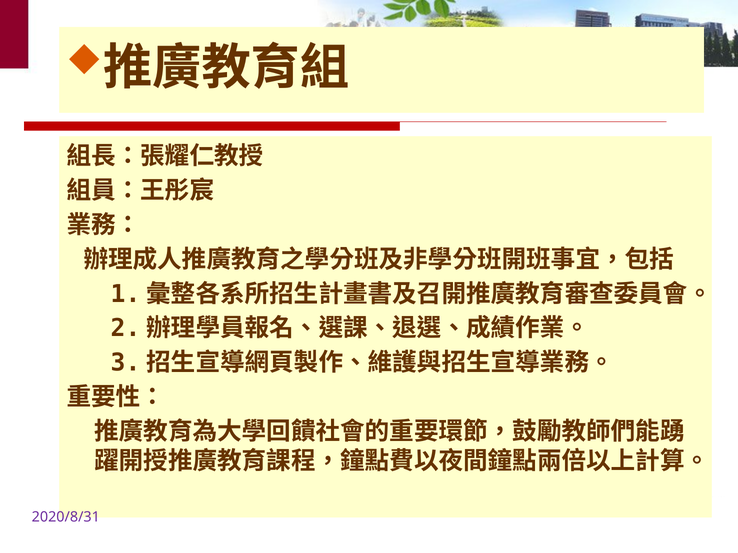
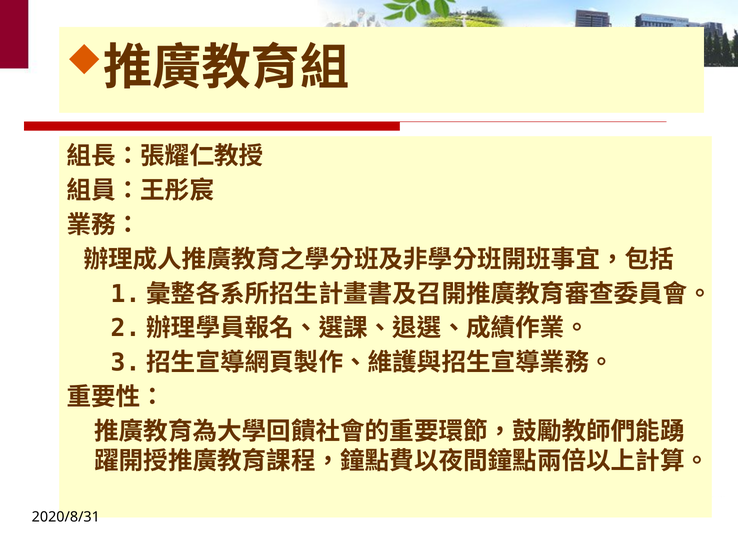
2020/8/31 colour: purple -> black
